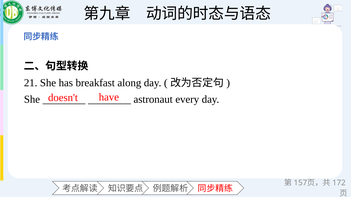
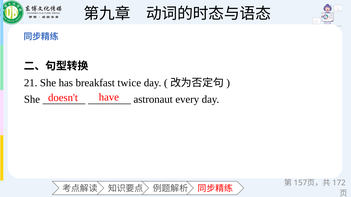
along: along -> twice
